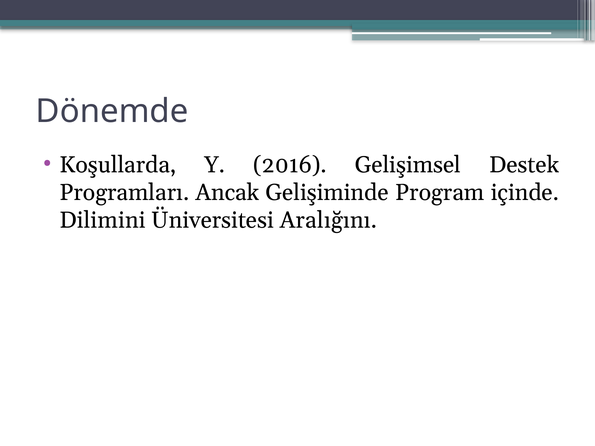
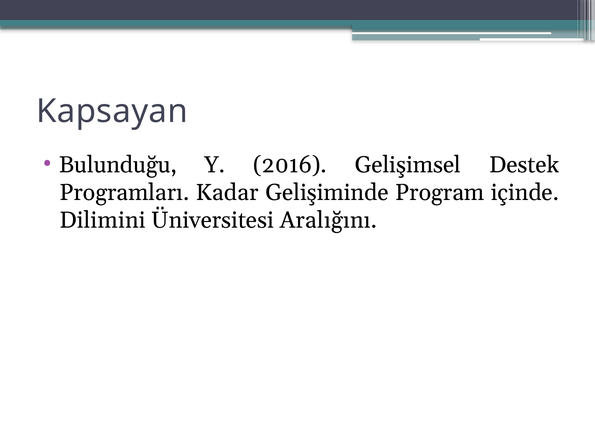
Dönemde: Dönemde -> Kapsayan
Koşullarda: Koşullarda -> Bulunduğu
Ancak: Ancak -> Kadar
